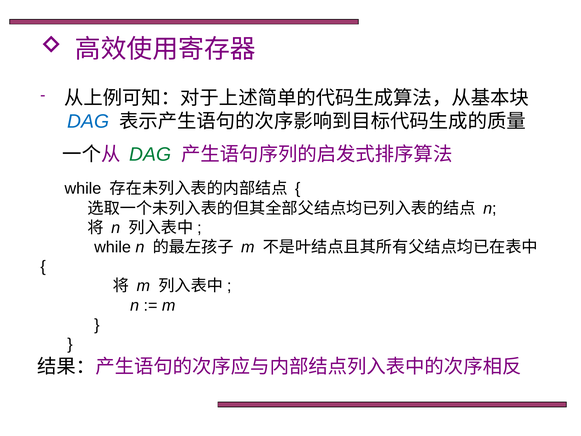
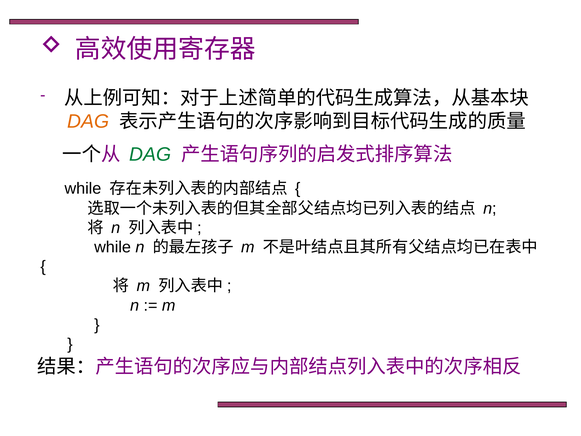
DAG at (88, 121) colour: blue -> orange
